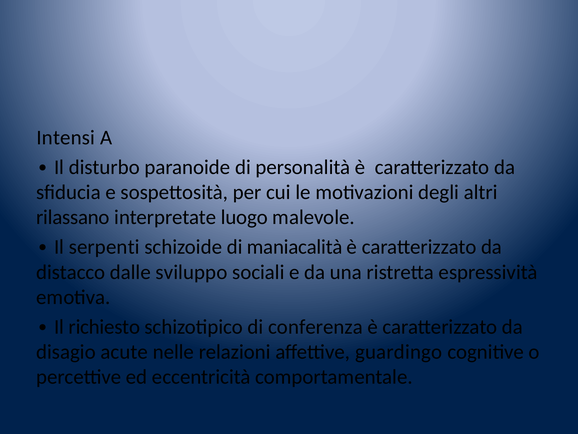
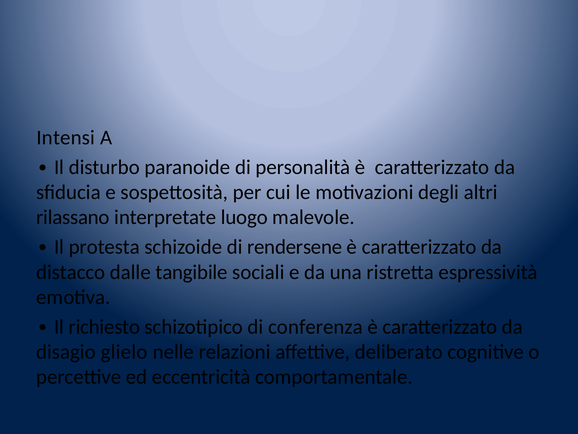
serpenti: serpenti -> protesta
maniacalità: maniacalità -> rendersene
sviluppo: sviluppo -> tangibile
acute: acute -> glielo
guardingo: guardingo -> deliberato
